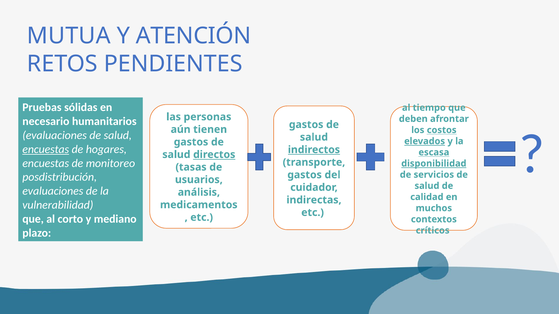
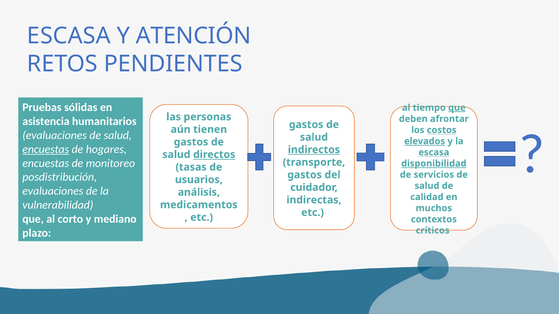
MUTUA at (69, 36): MUTUA -> ESCASA
que at (457, 108) underline: none -> present
necesario: necesario -> asistencia
